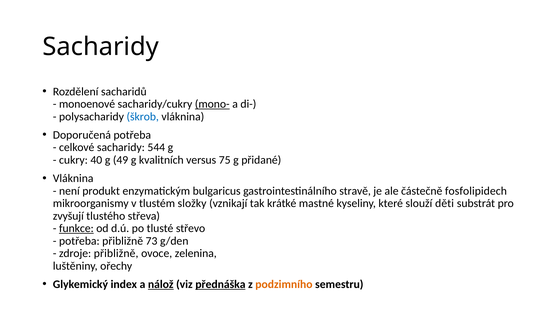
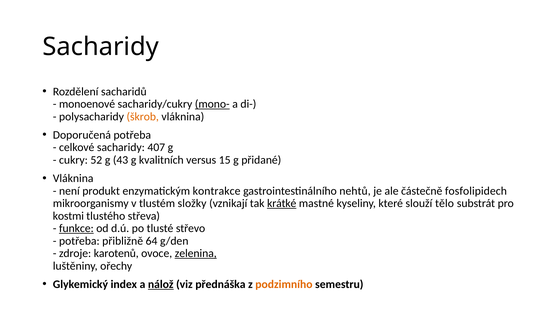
škrob colour: blue -> orange
544: 544 -> 407
40: 40 -> 52
49: 49 -> 43
75: 75 -> 15
bulgaricus: bulgaricus -> kontrakce
stravě: stravě -> nehtů
krátké underline: none -> present
děti: děti -> tělo
zvyšují: zvyšují -> kostmi
73: 73 -> 64
zdroje přibližně: přibližně -> karotenů
zelenina underline: none -> present
přednáška underline: present -> none
